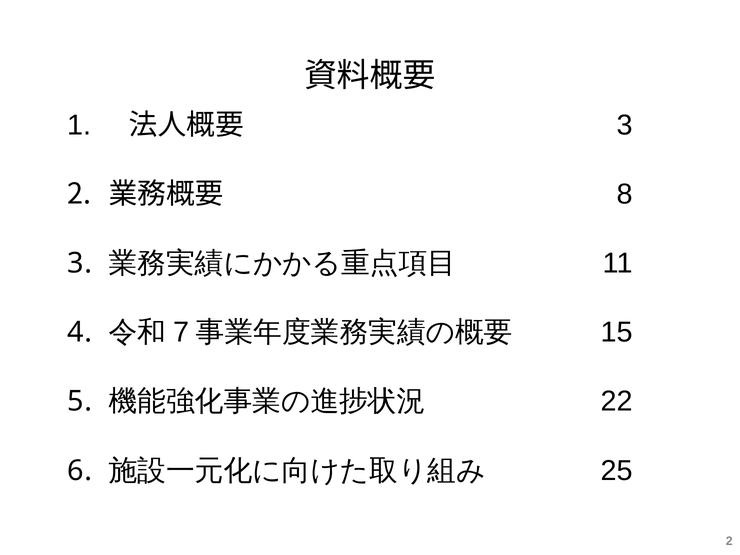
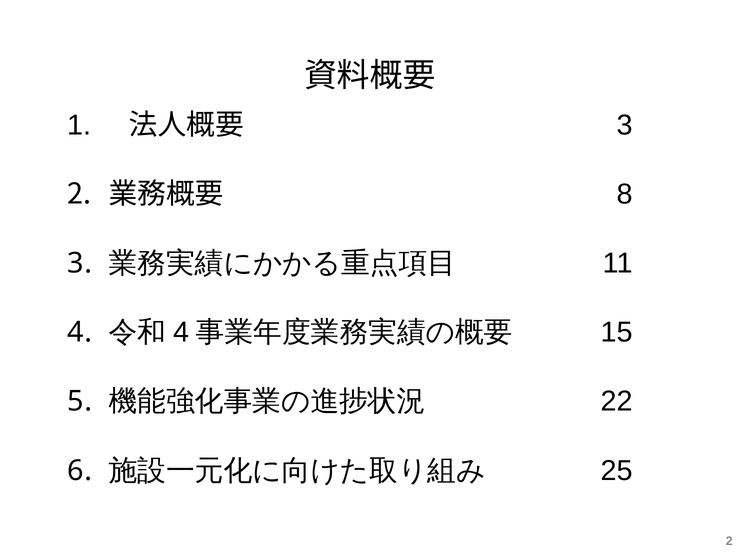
7 at (181, 332): 7 -> 4
